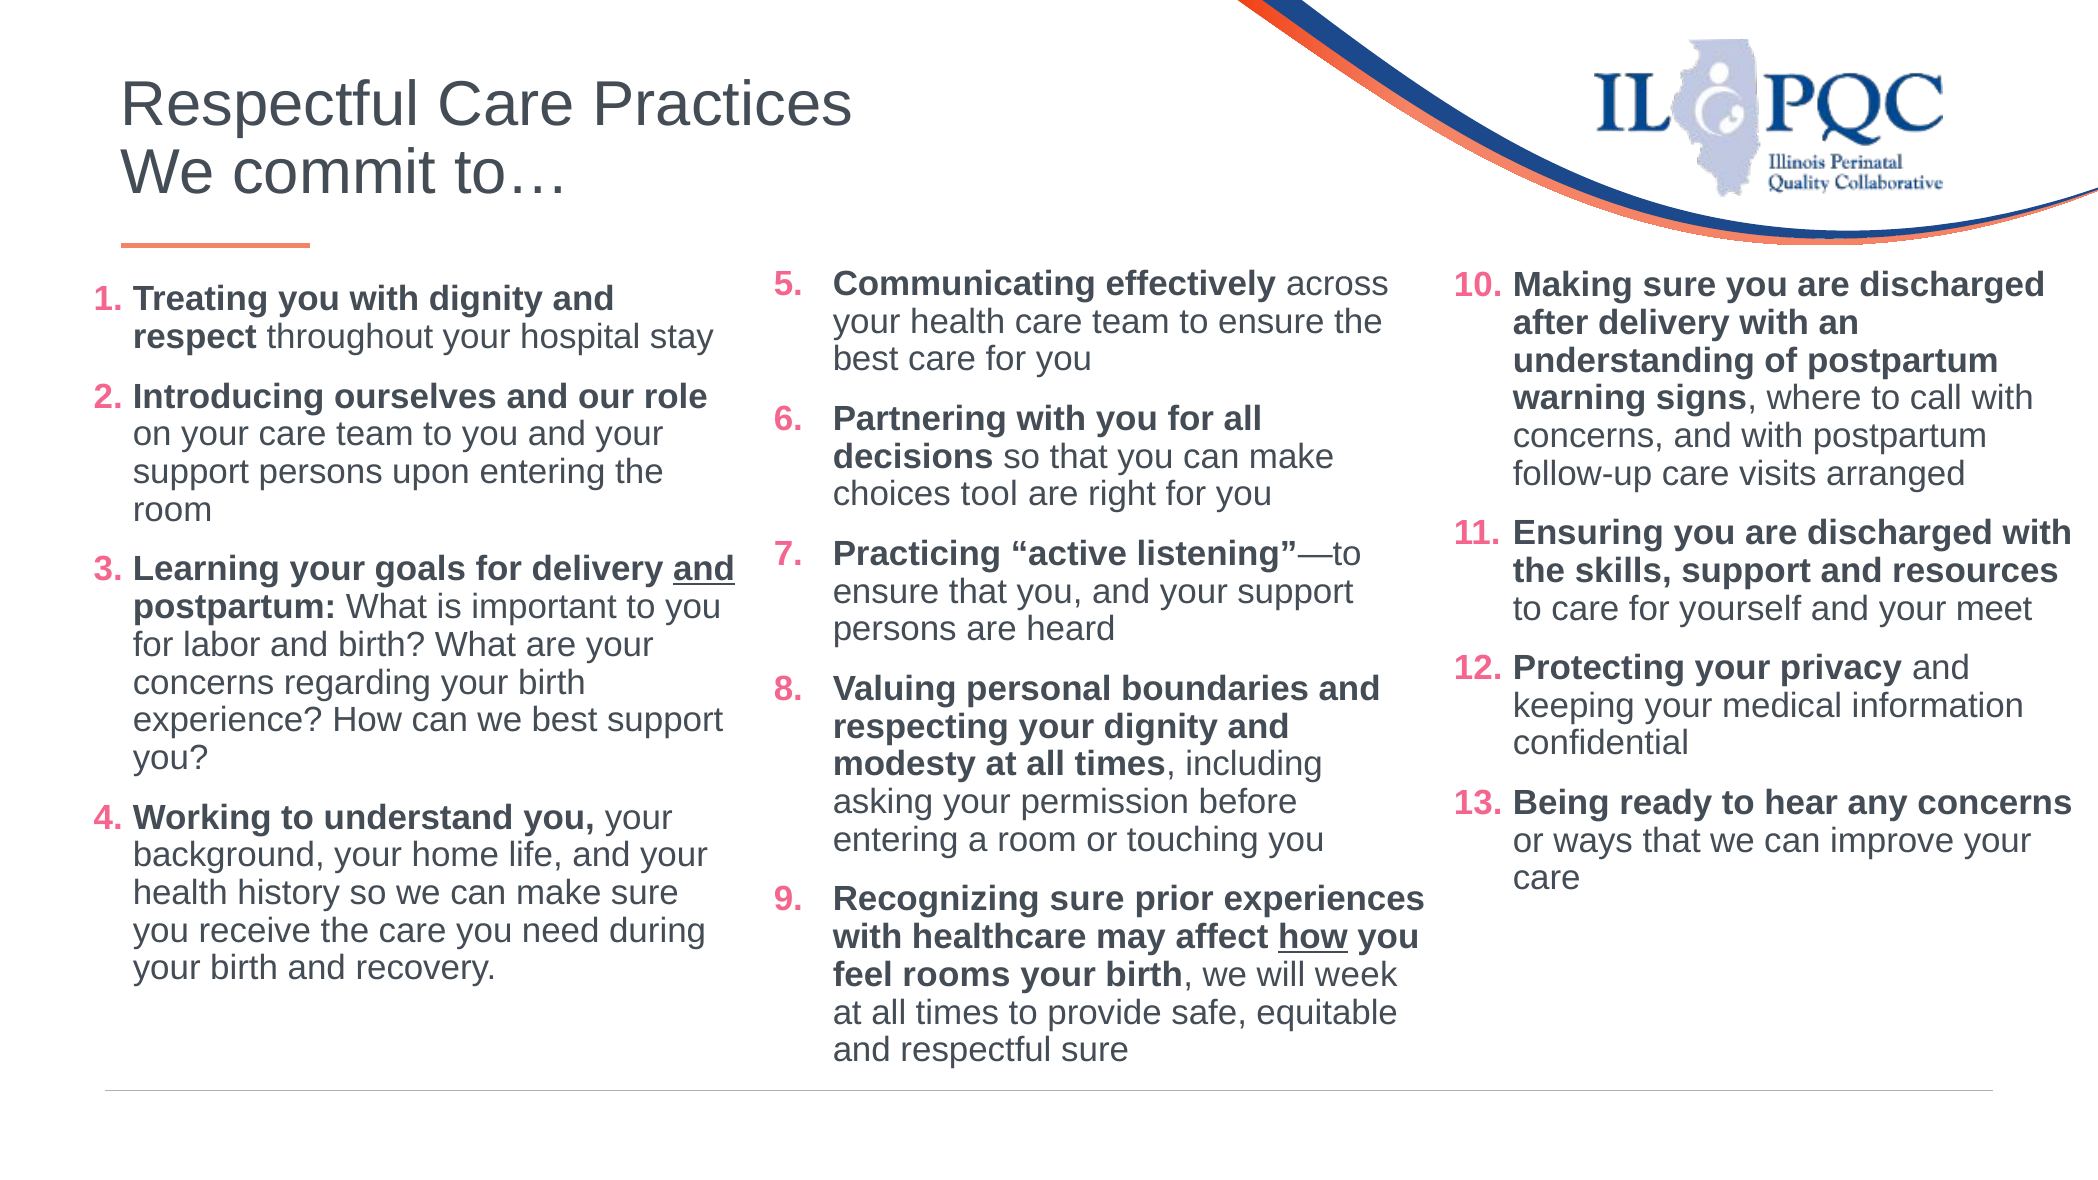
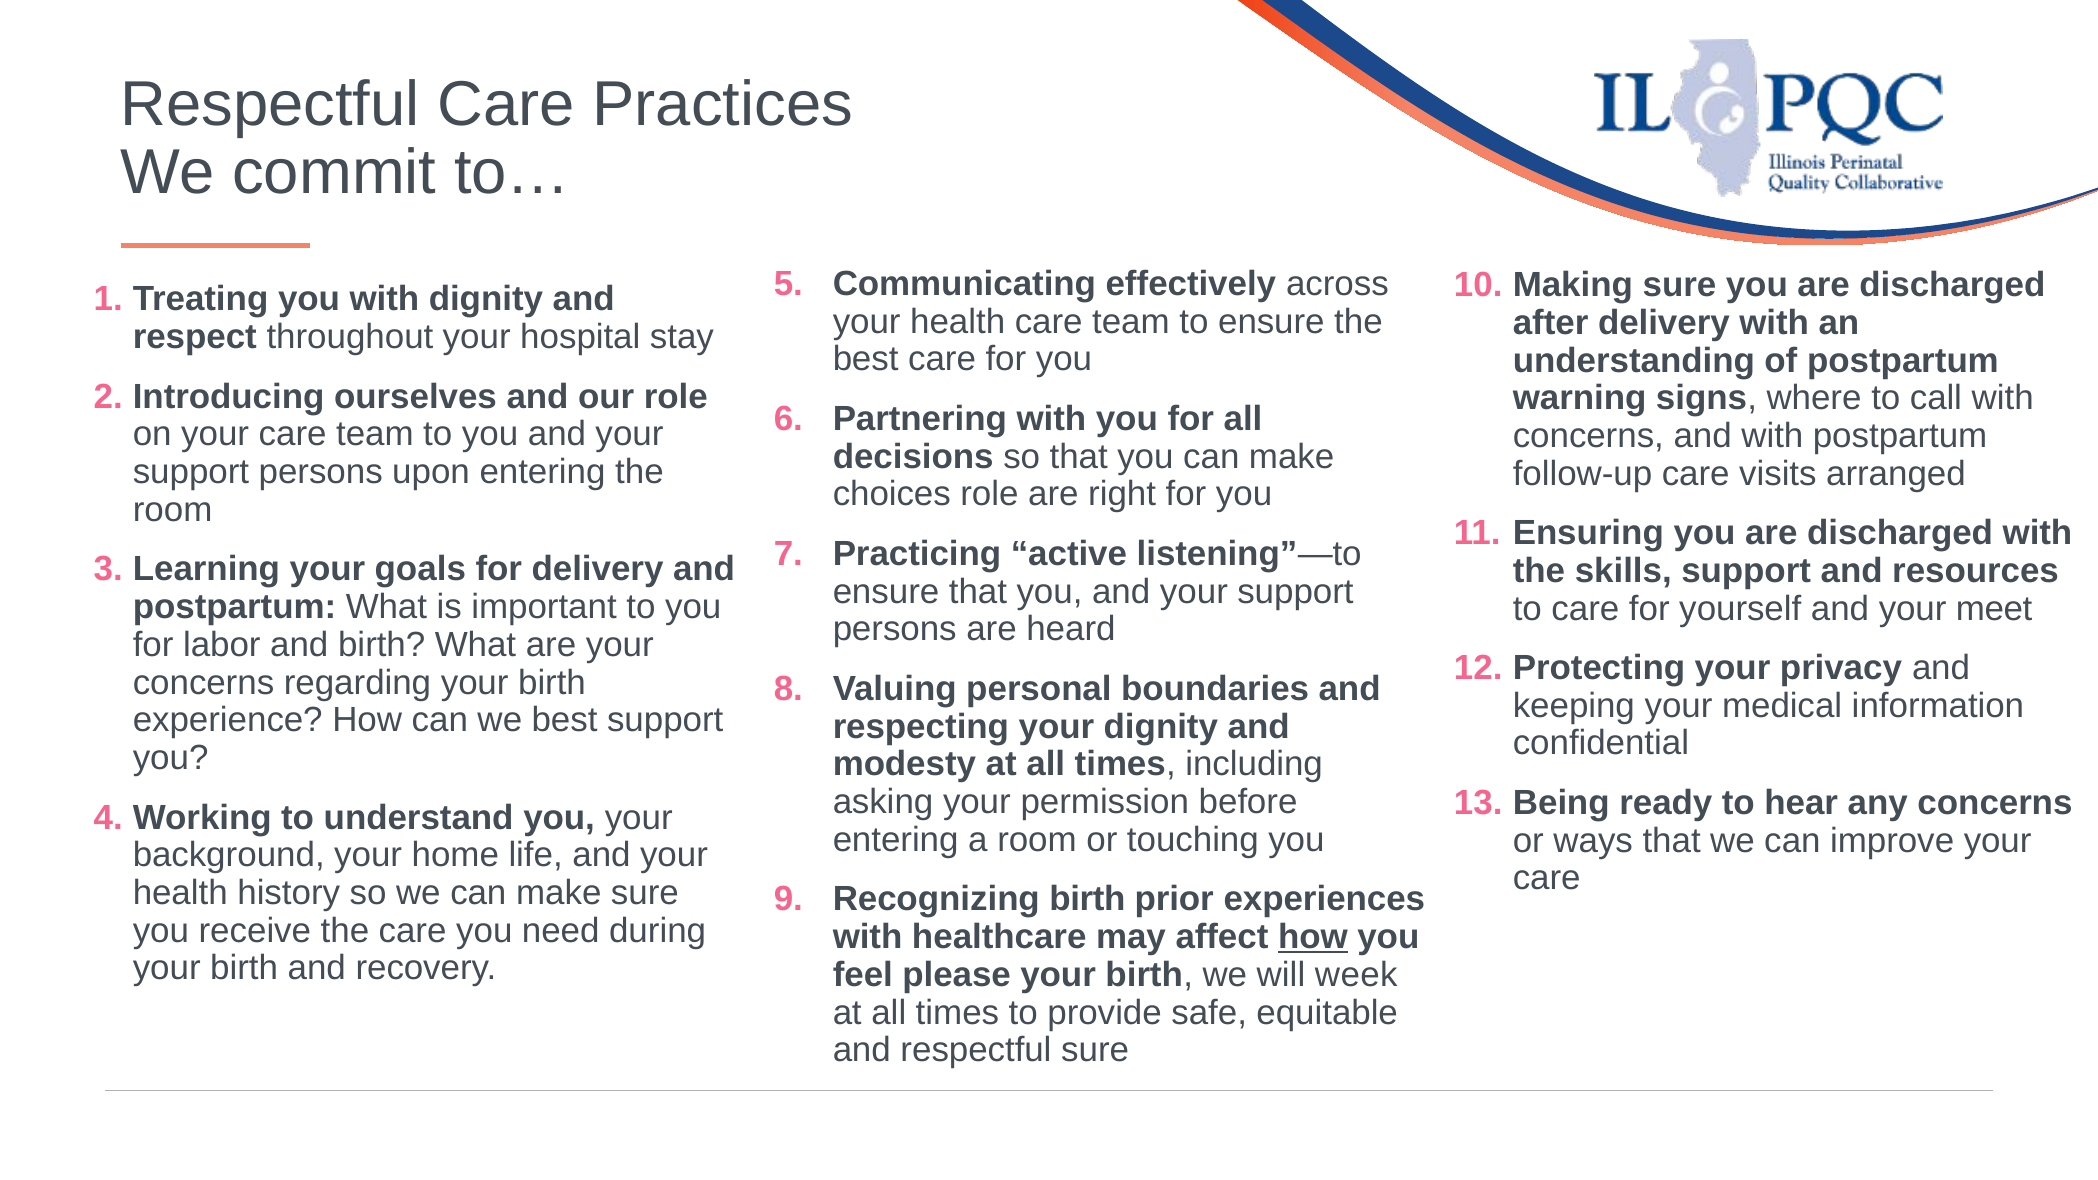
choices tool: tool -> role
and at (704, 569) underline: present -> none
Recognizing sure: sure -> birth
rooms: rooms -> please
